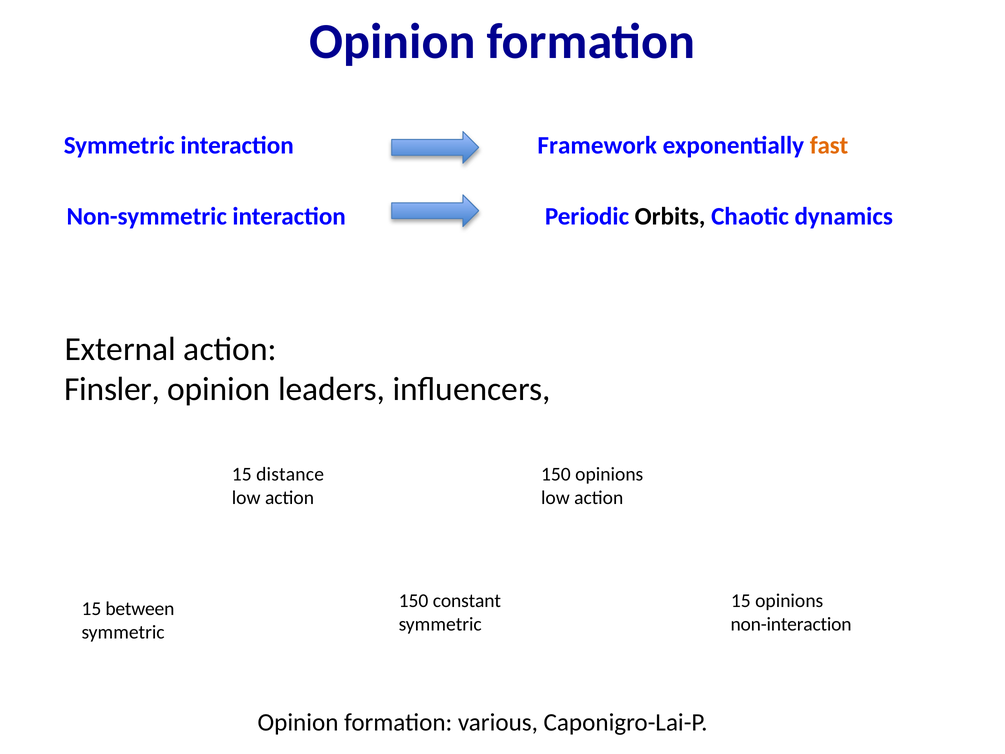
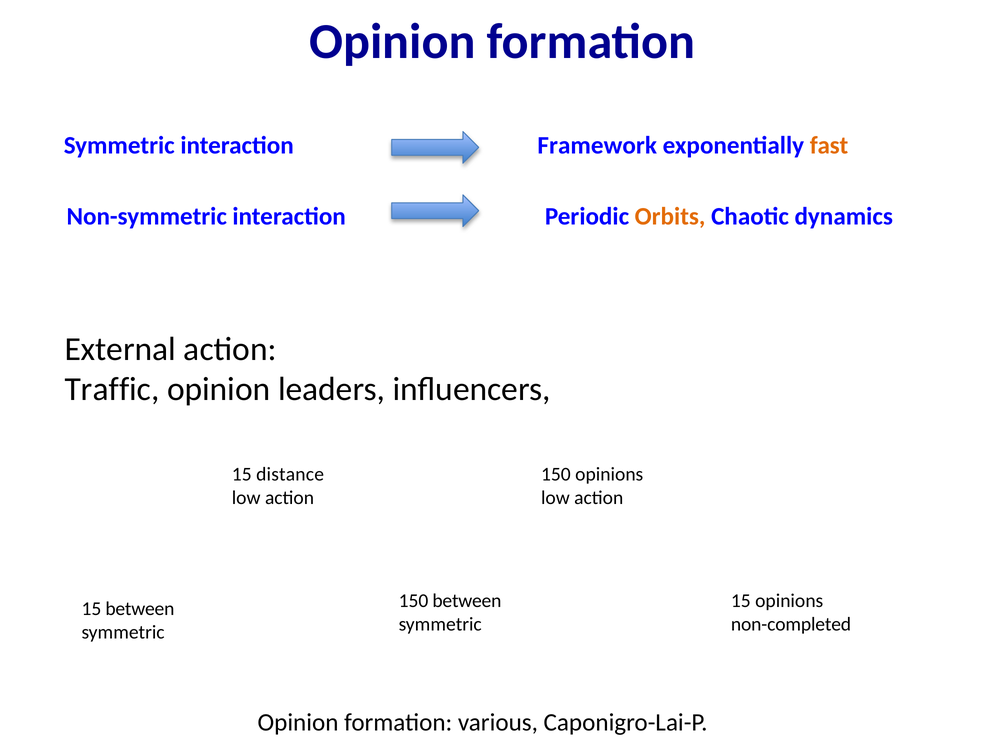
Orbits colour: black -> orange
Finsler: Finsler -> Traffic
150 constant: constant -> between
non-interaction: non-interaction -> non-completed
